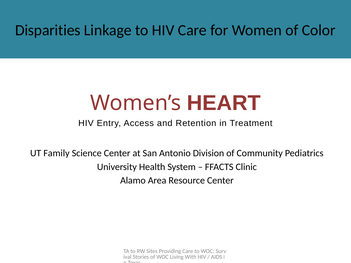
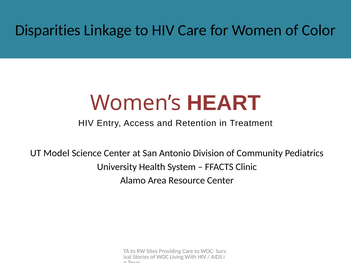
Family: Family -> Model
